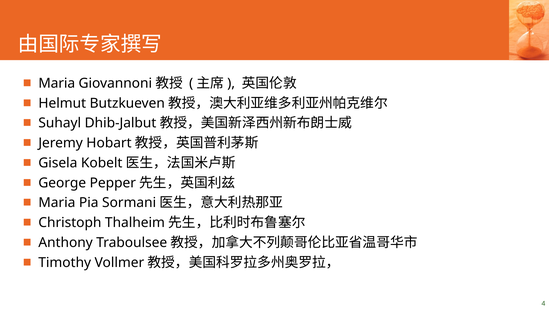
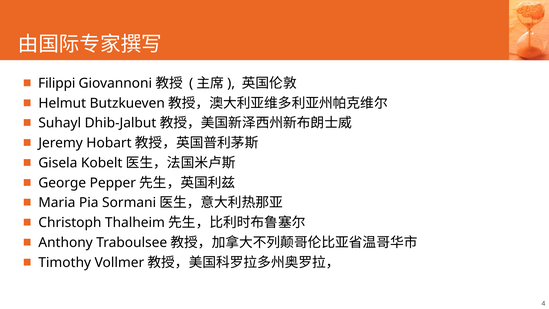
Maria at (57, 83): Maria -> Filippi
